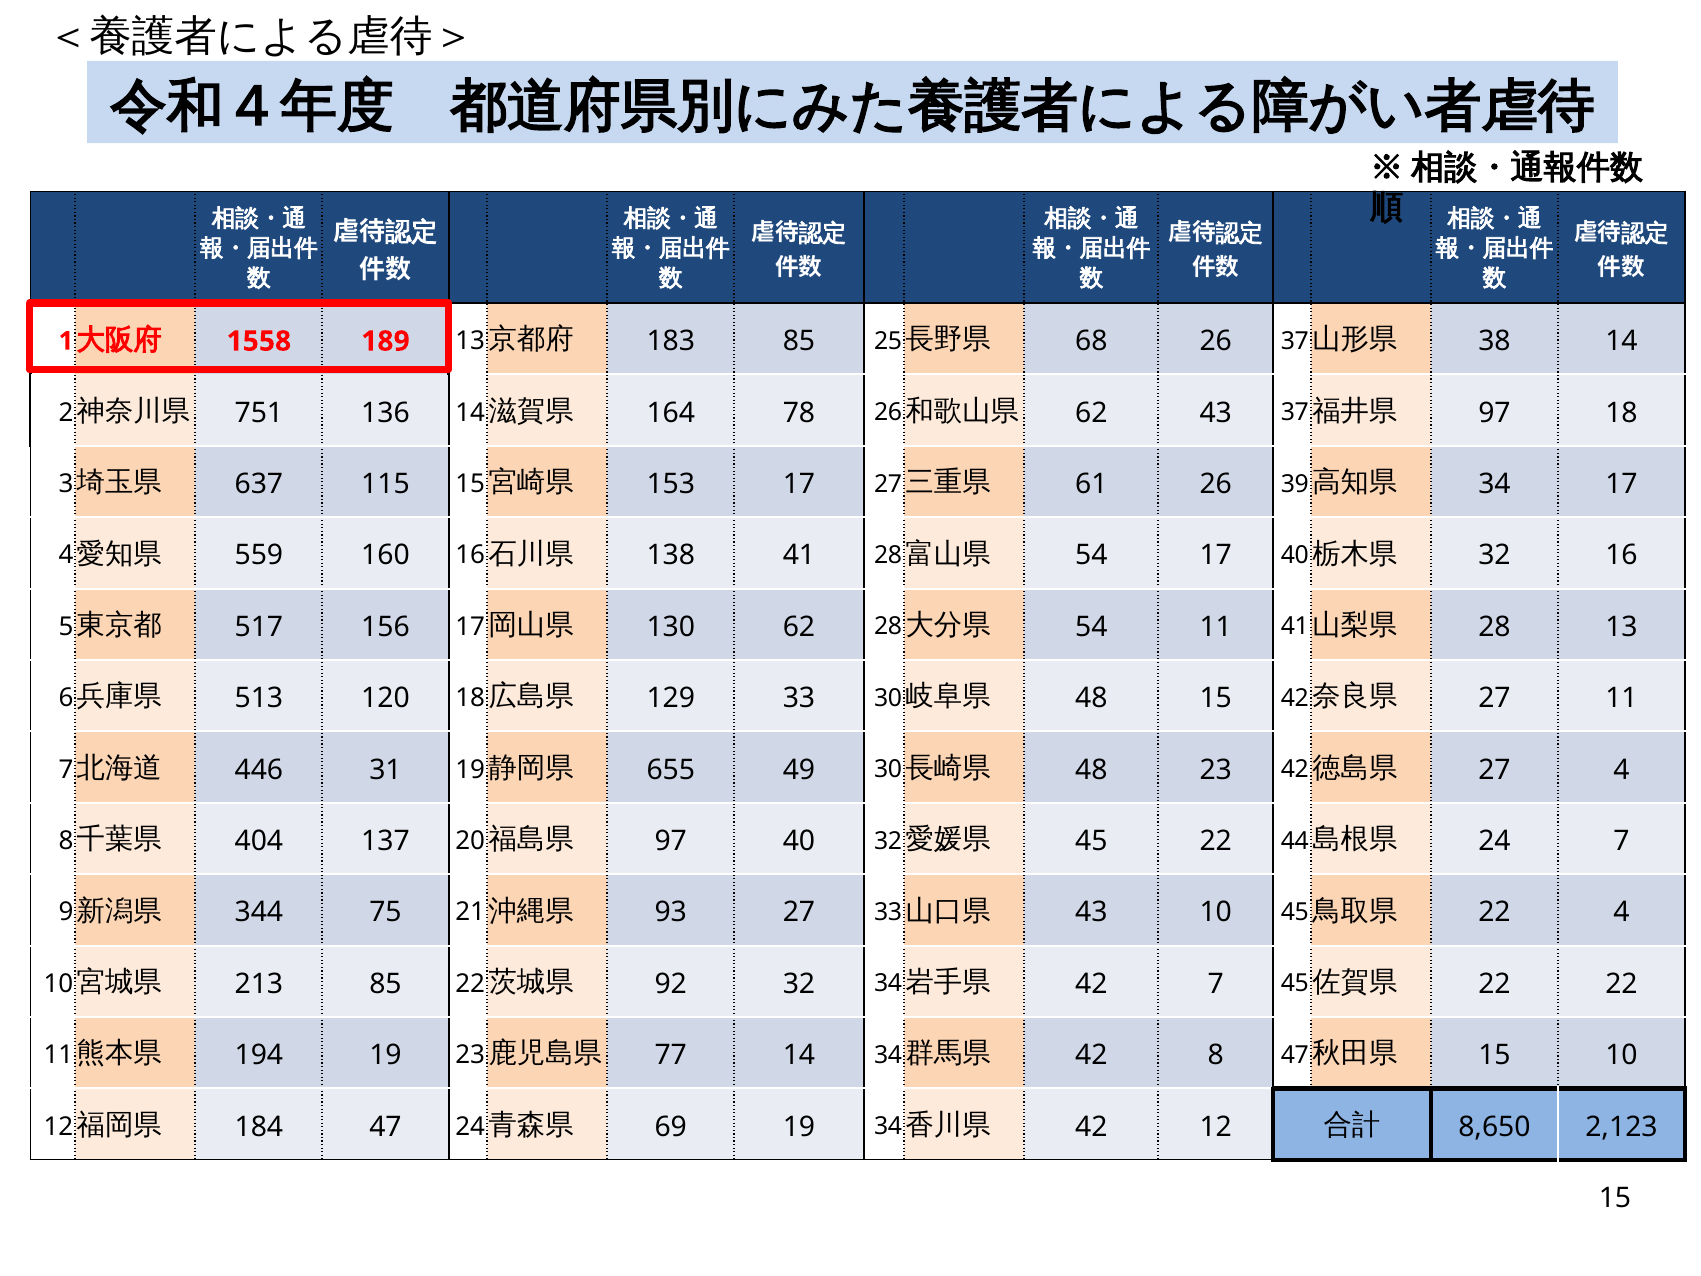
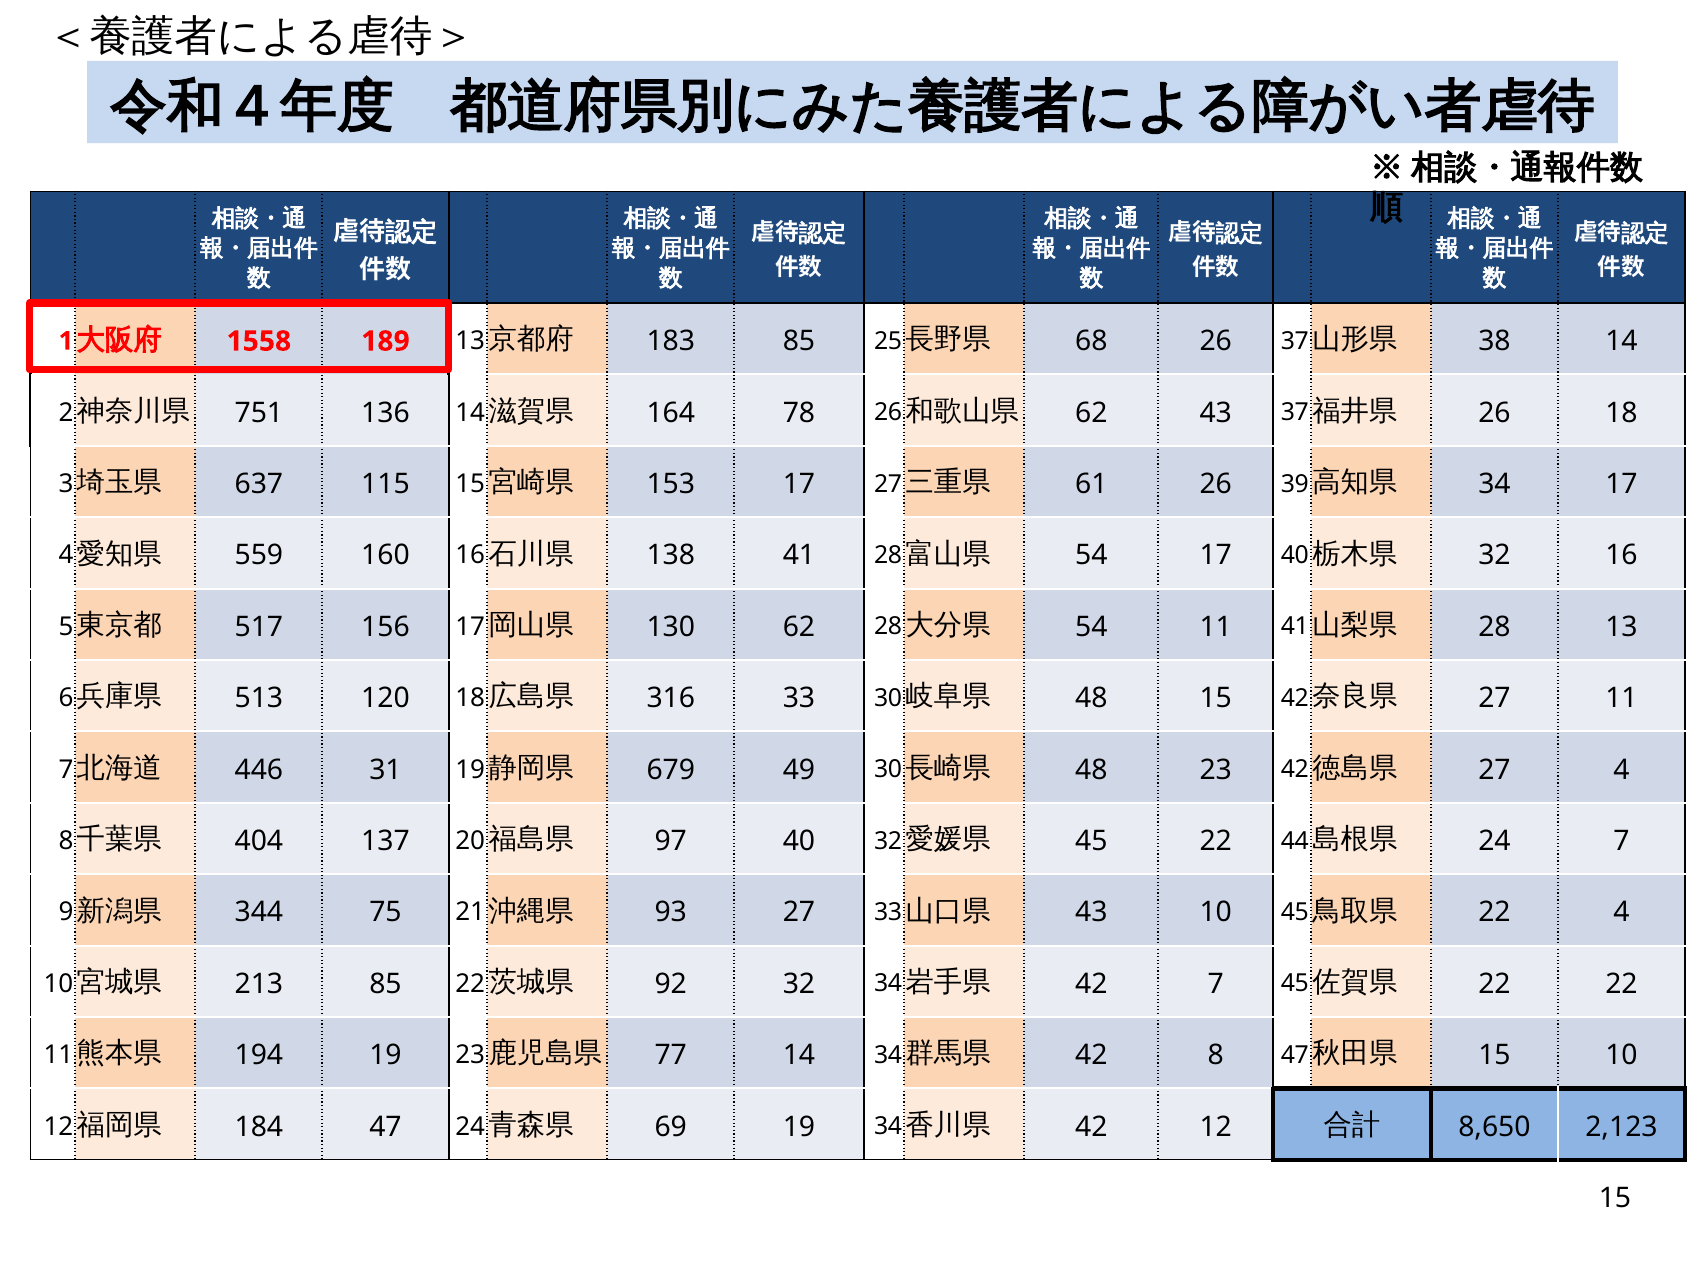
97 at (1494, 413): 97 -> 26
129: 129 -> 316
655: 655 -> 679
